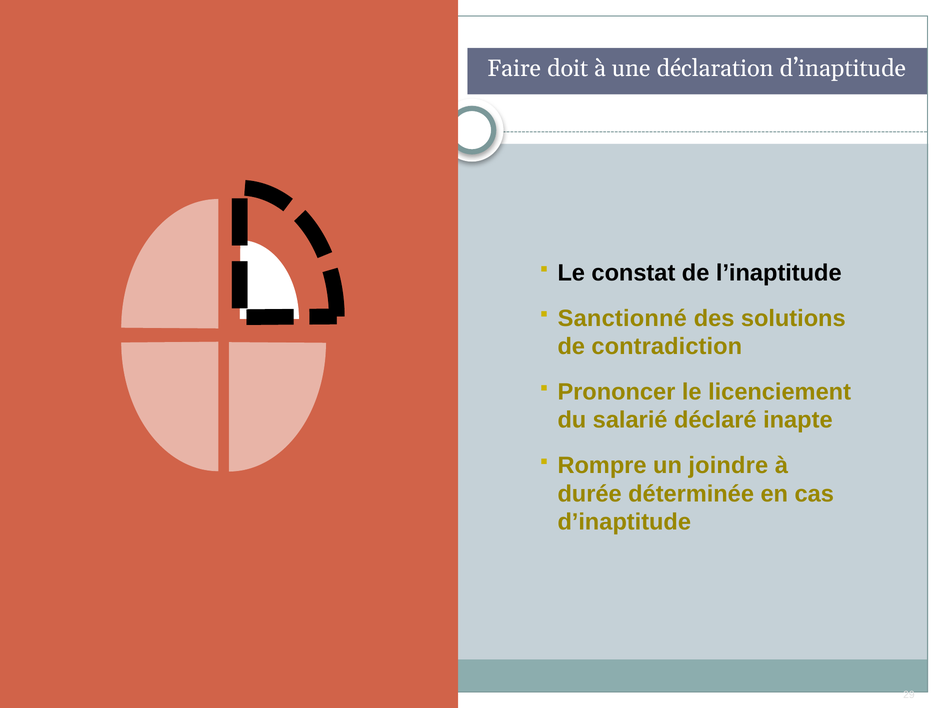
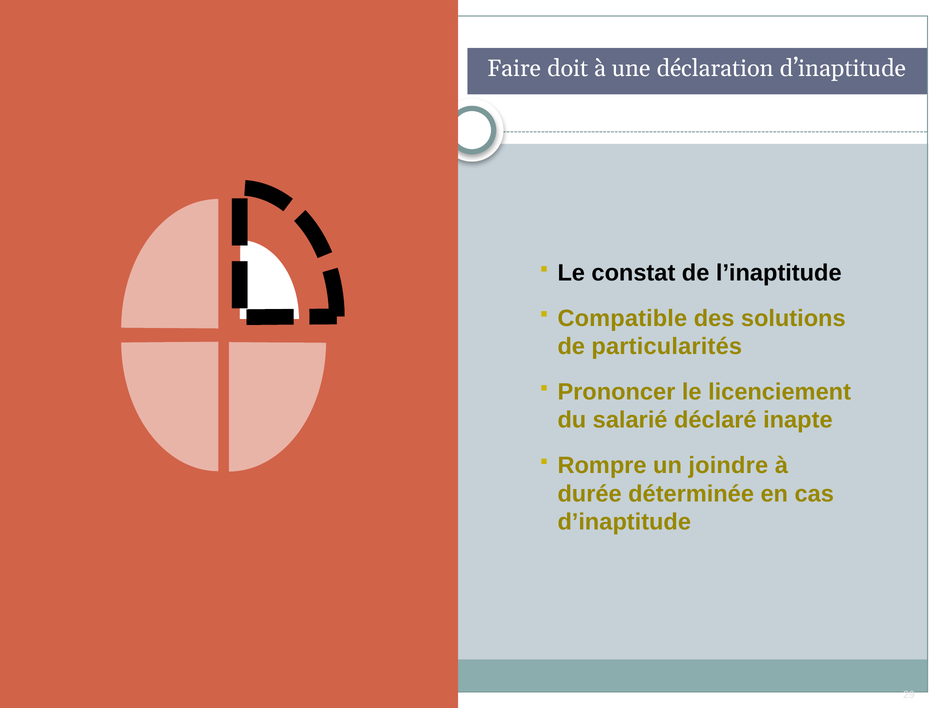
Sanctionné: Sanctionné -> Compatible
contradiction: contradiction -> particularités
